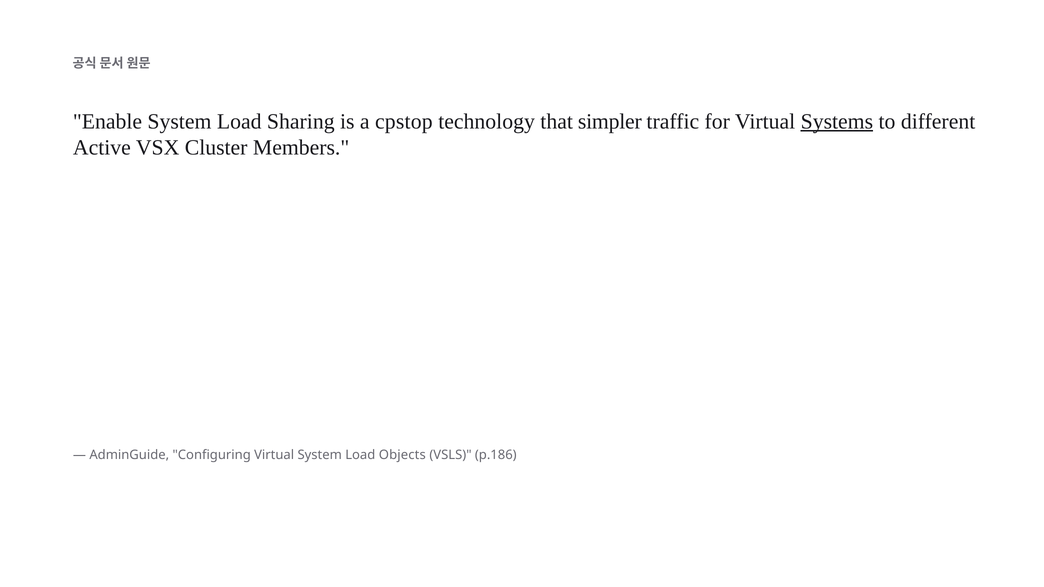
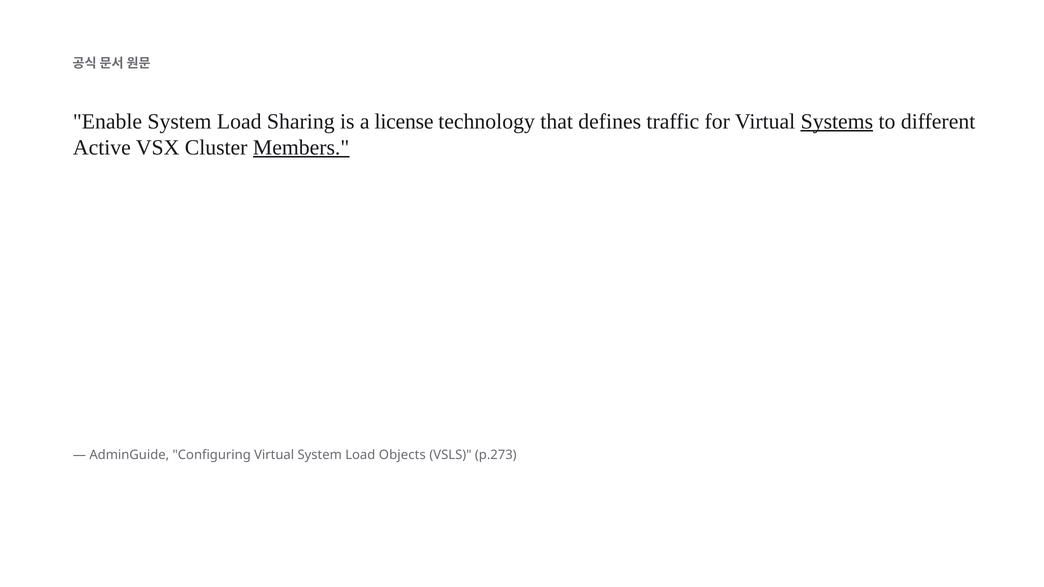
cpstop: cpstop -> license
simpler: simpler -> defines
Members underline: none -> present
p.186: p.186 -> p.273
